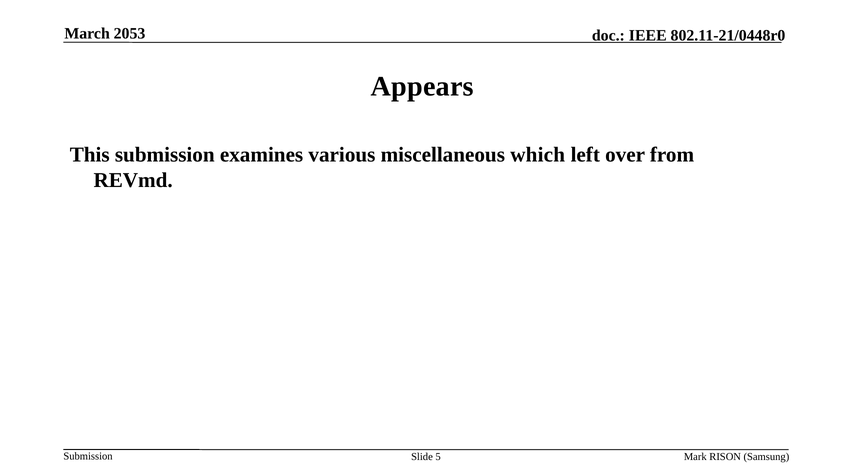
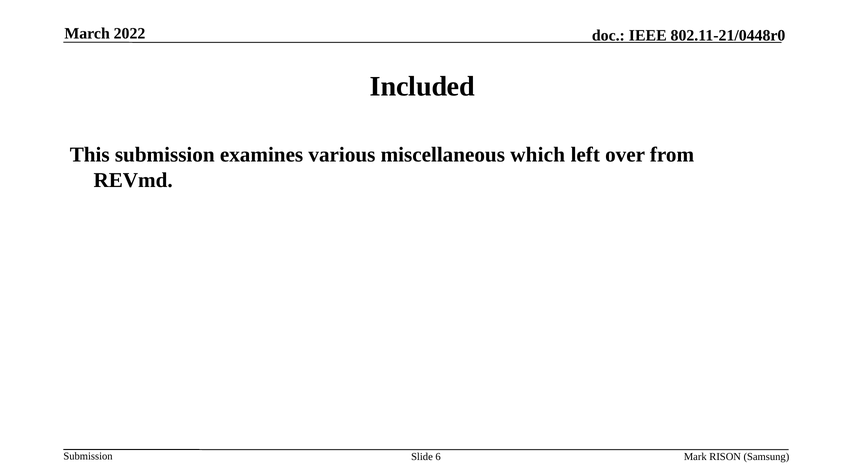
2053: 2053 -> 2022
Appears: Appears -> Included
5: 5 -> 6
